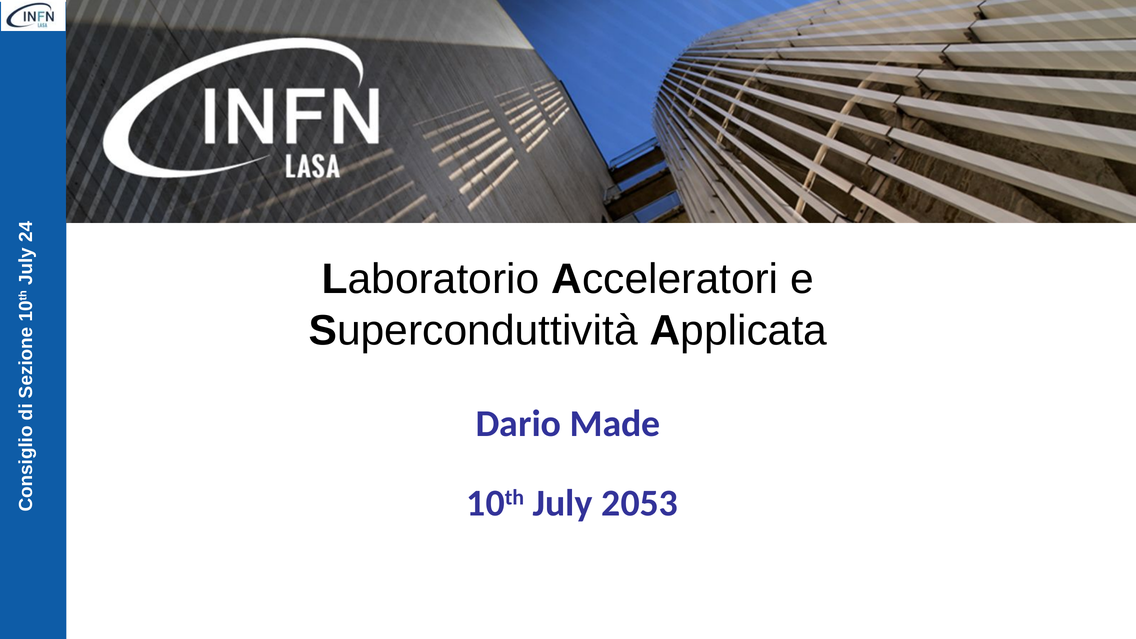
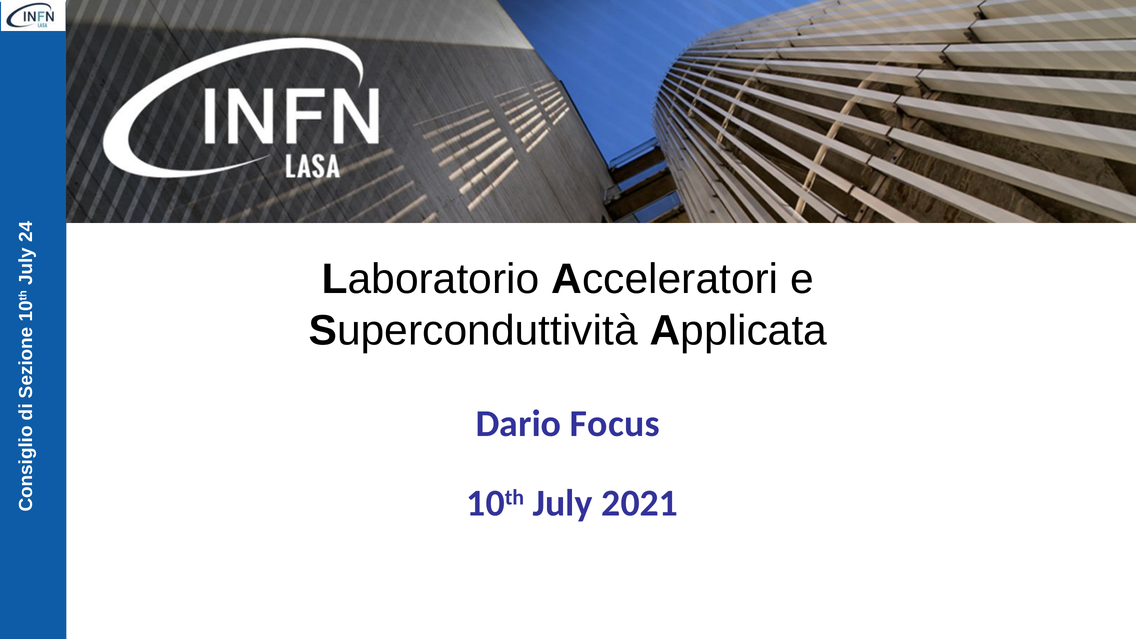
Made: Made -> Focus
2053: 2053 -> 2021
